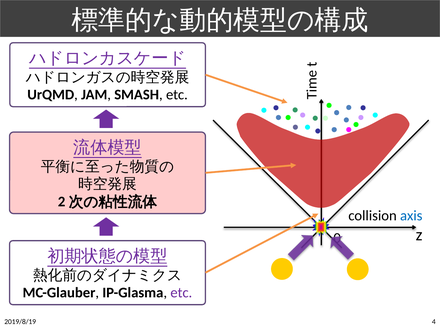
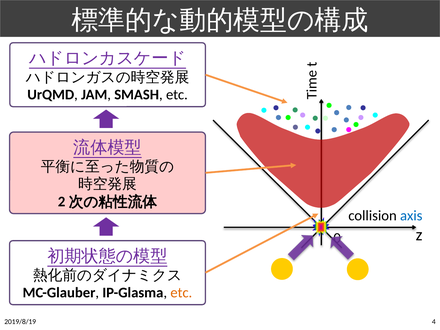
etc at (181, 293) colour: purple -> orange
